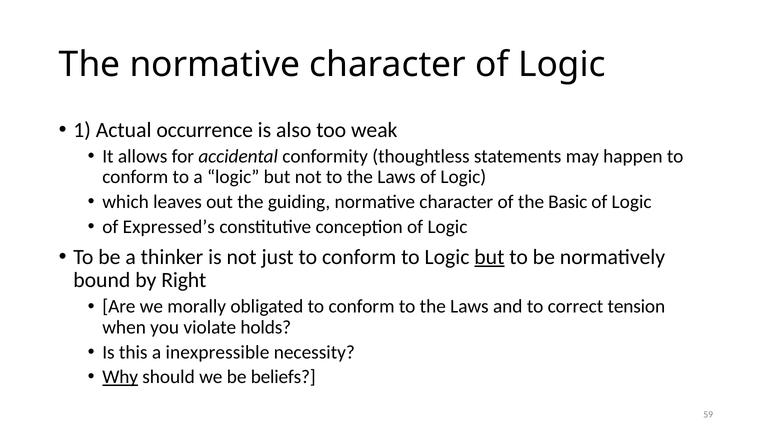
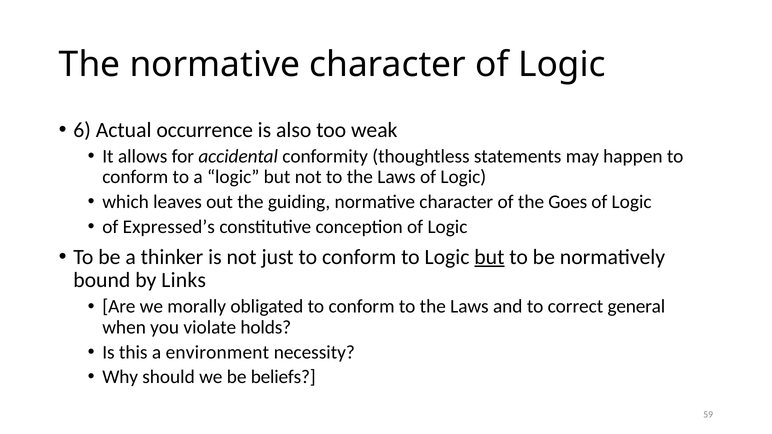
1: 1 -> 6
Basic: Basic -> Goes
Right: Right -> Links
tension: tension -> general
inexpressible: inexpressible -> environment
Why underline: present -> none
